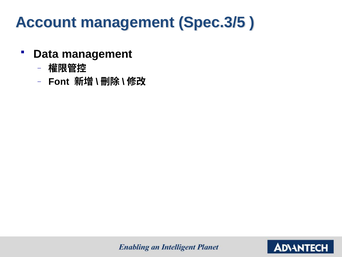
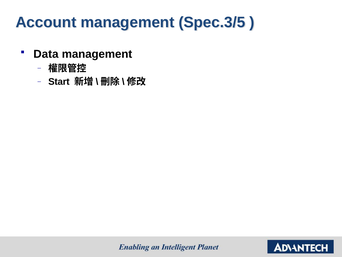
Font: Font -> Start
